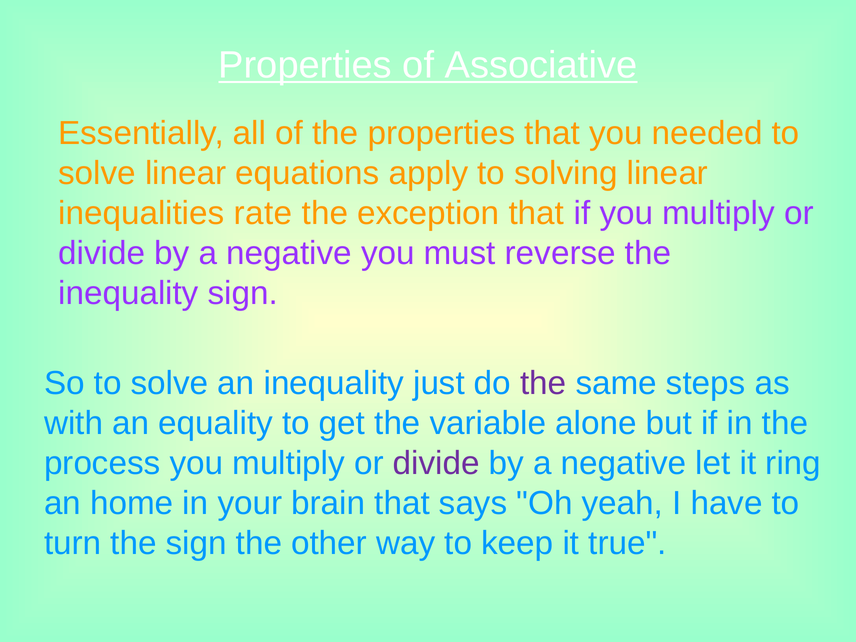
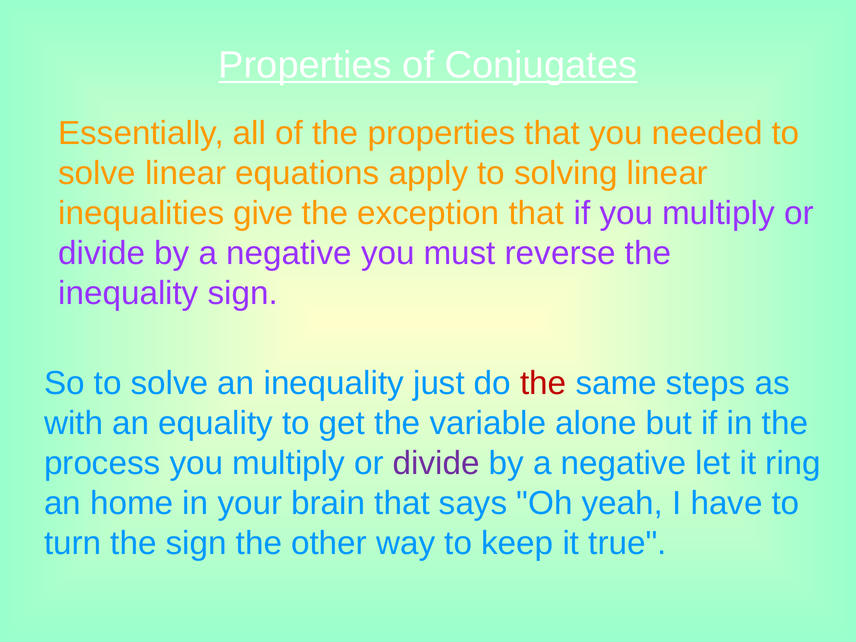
Associative: Associative -> Conjugates
rate: rate -> give
the at (543, 383) colour: purple -> red
